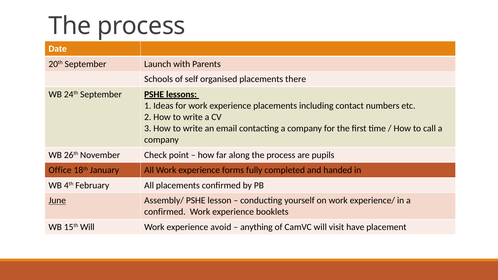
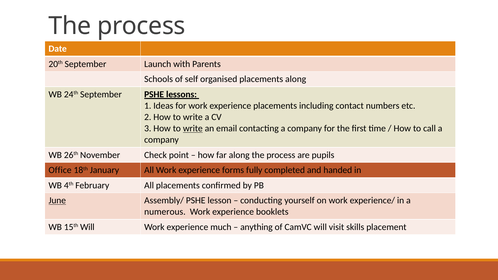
placements there: there -> along
write at (193, 129) underline: none -> present
confirmed at (165, 212): confirmed -> numerous
avoid: avoid -> much
have: have -> skills
